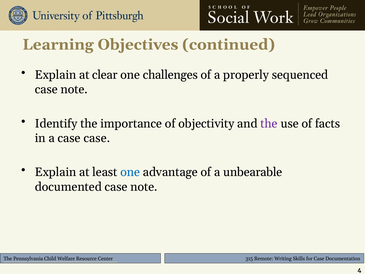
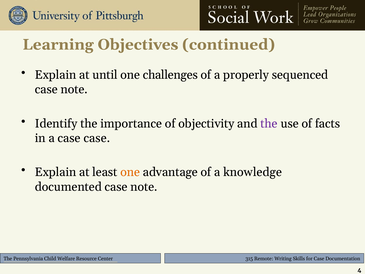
clear: clear -> until
one at (130, 172) colour: blue -> orange
unbearable: unbearable -> knowledge
